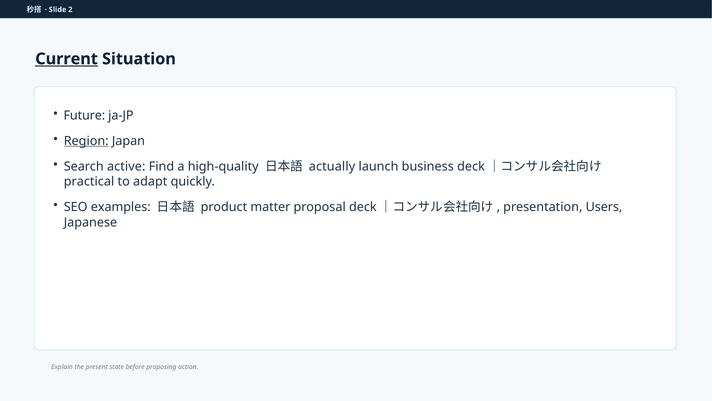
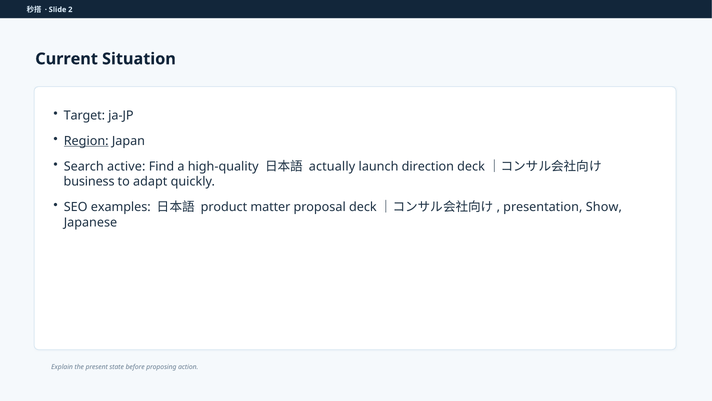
Current underline: present -> none
Future: Future -> Target
business: business -> direction
practical: practical -> business
Users: Users -> Show
